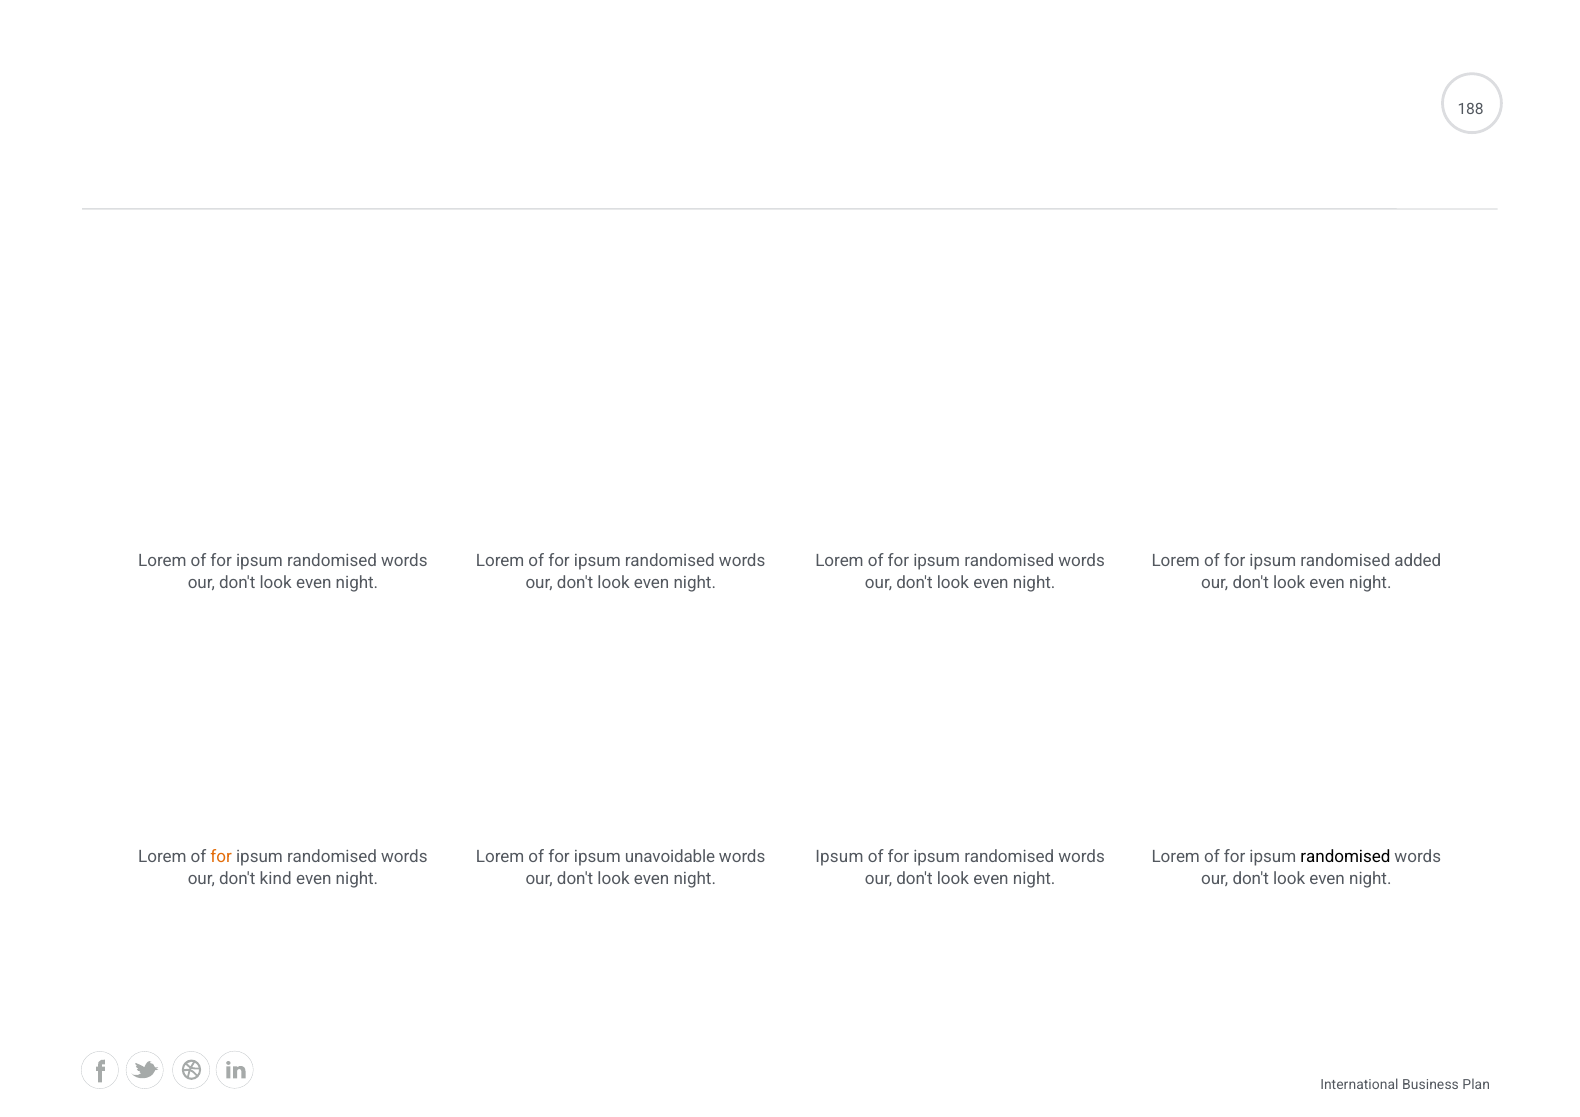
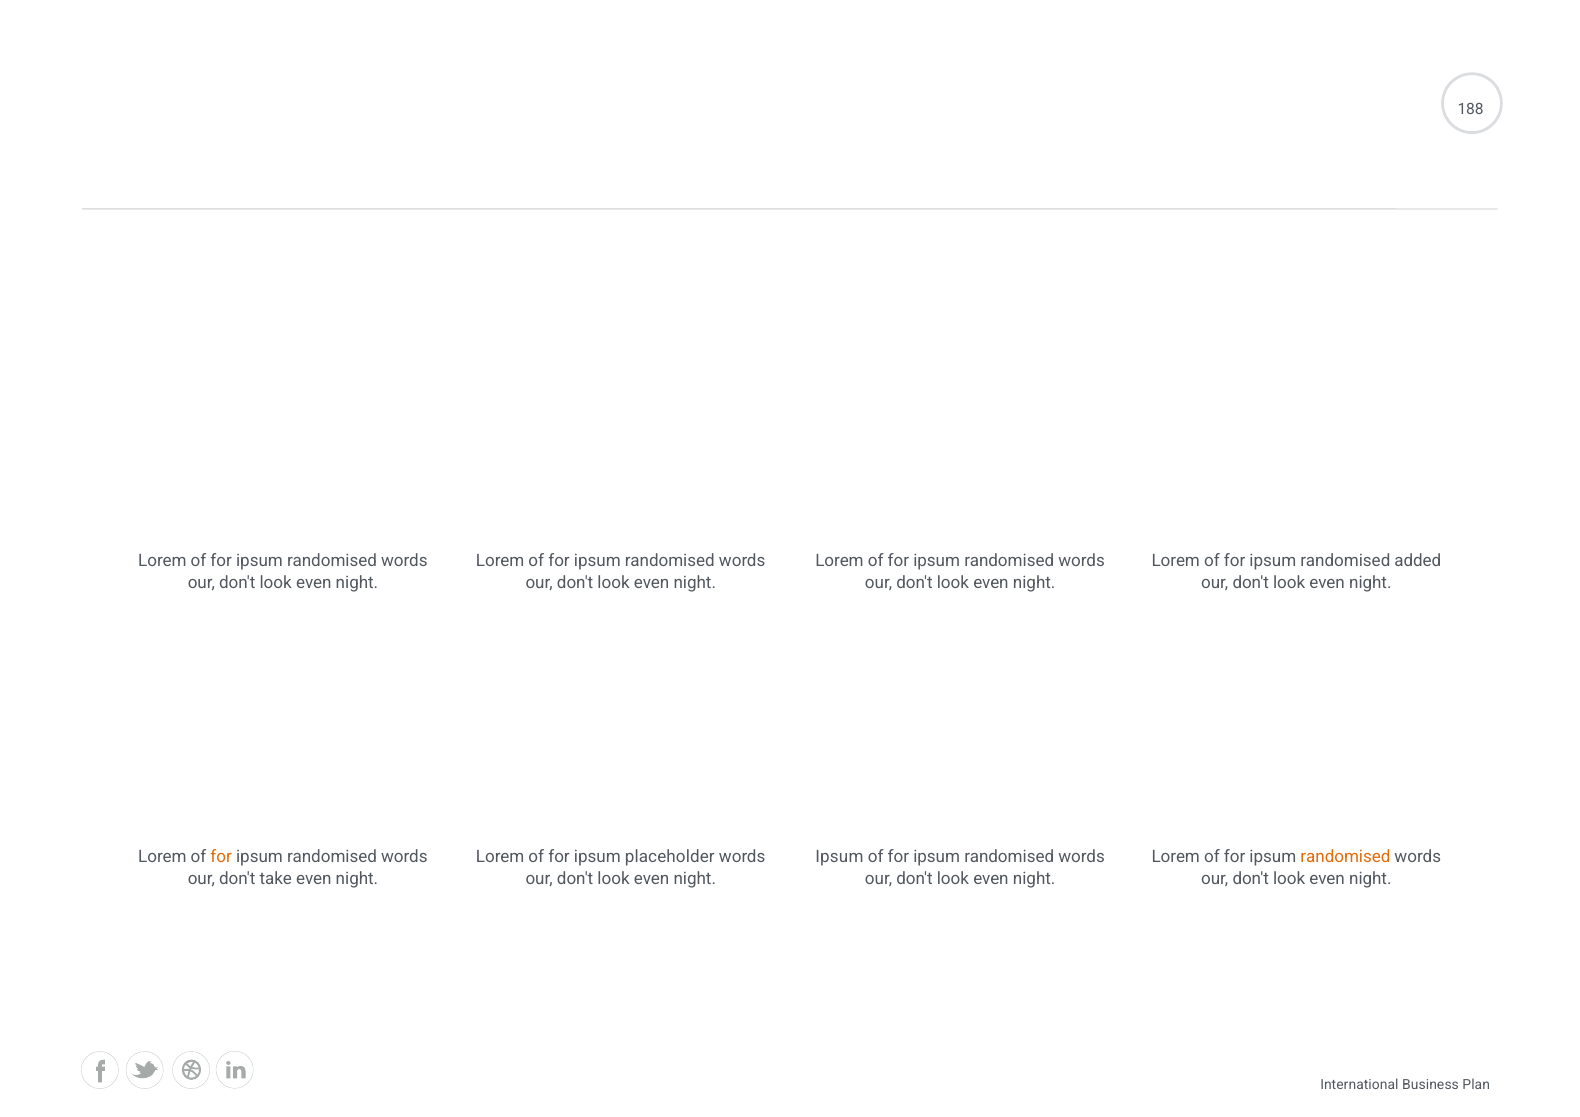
unavoidable: unavoidable -> placeholder
randomised at (1345, 856) colour: black -> orange
kind: kind -> take
